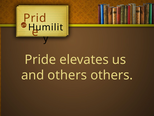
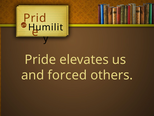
and others: others -> forced
